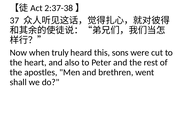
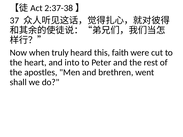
sons: sons -> faith
also: also -> into
